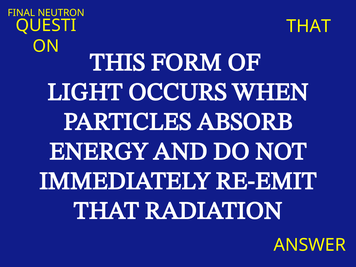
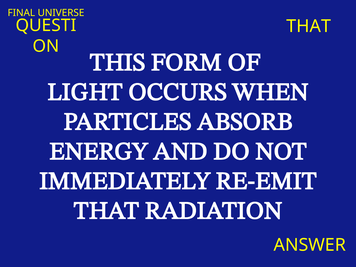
NEUTRON: NEUTRON -> UNIVERSE
